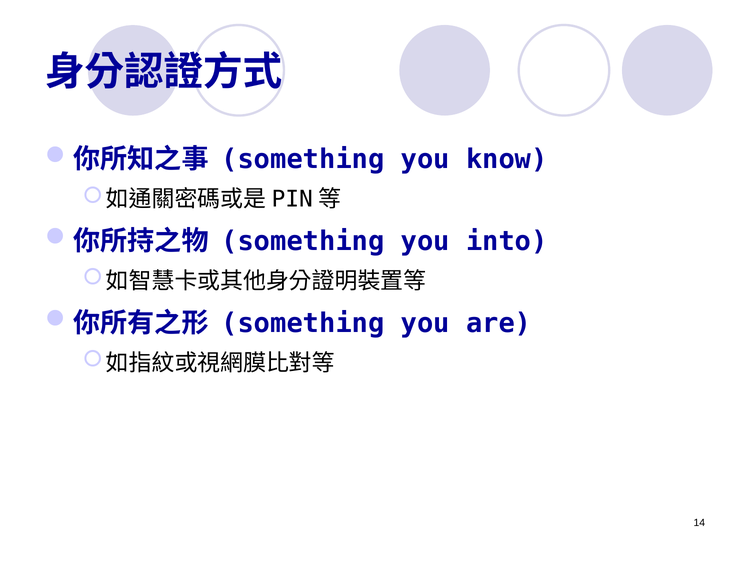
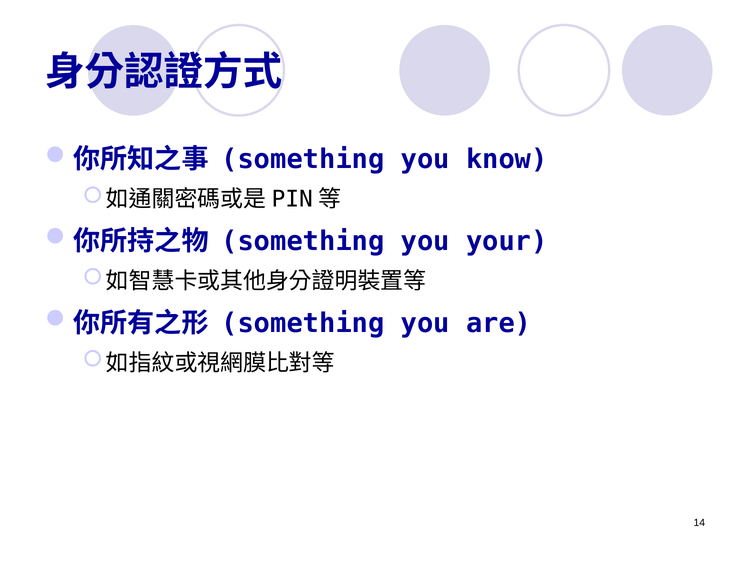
into: into -> your
